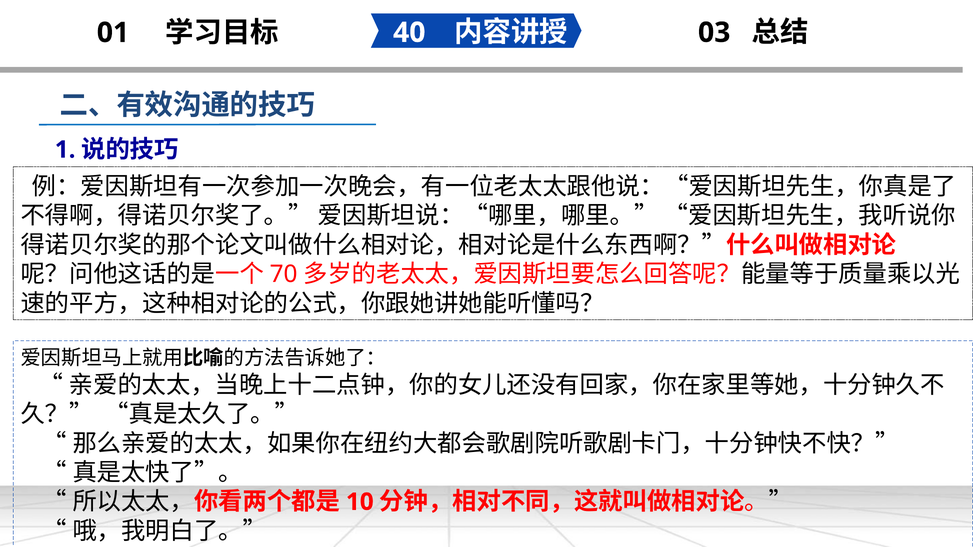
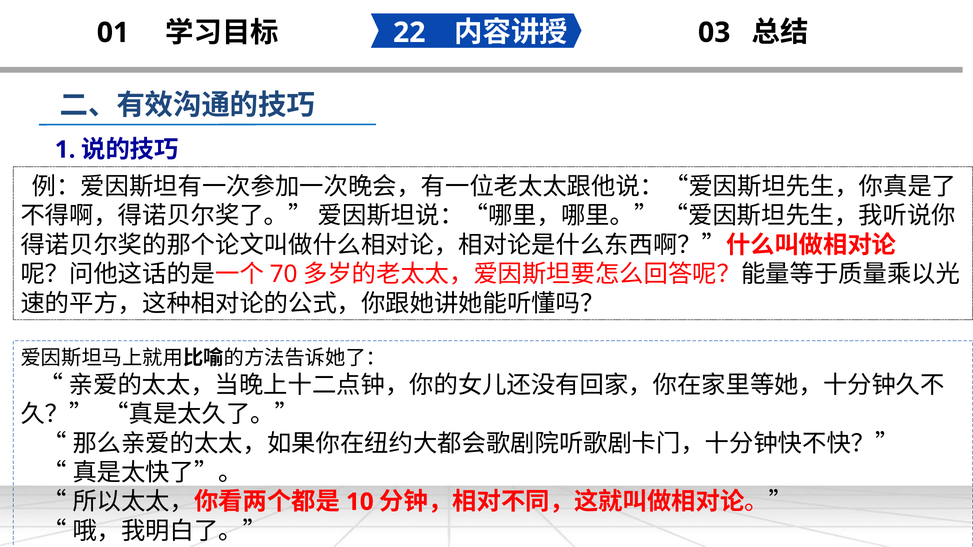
40: 40 -> 22
